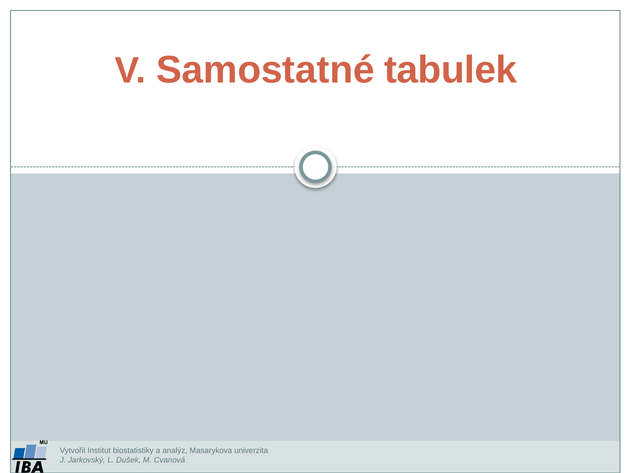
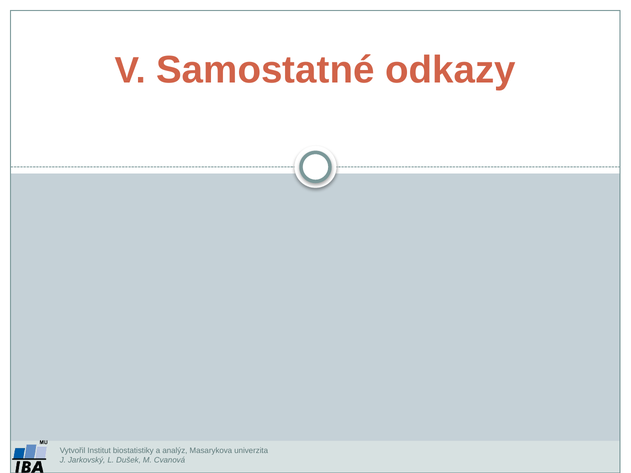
tabulek: tabulek -> odkazy
